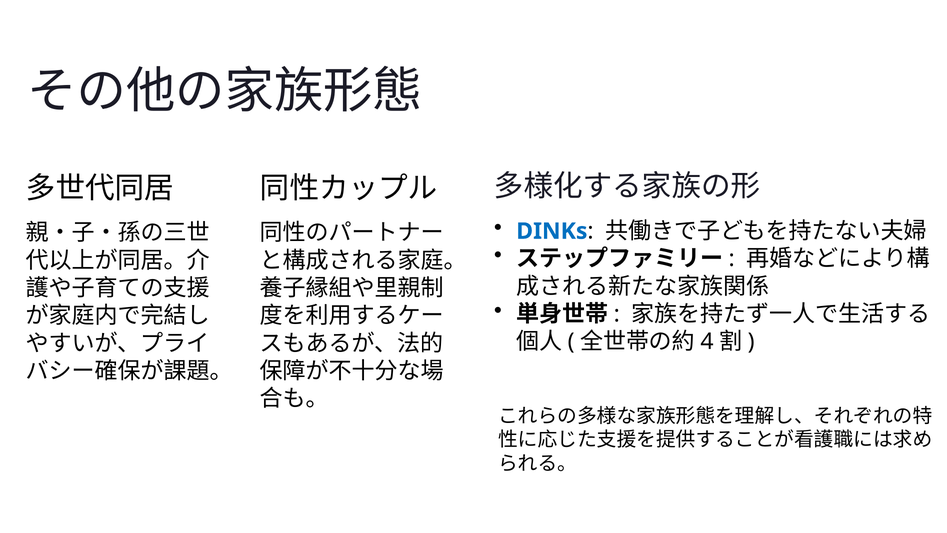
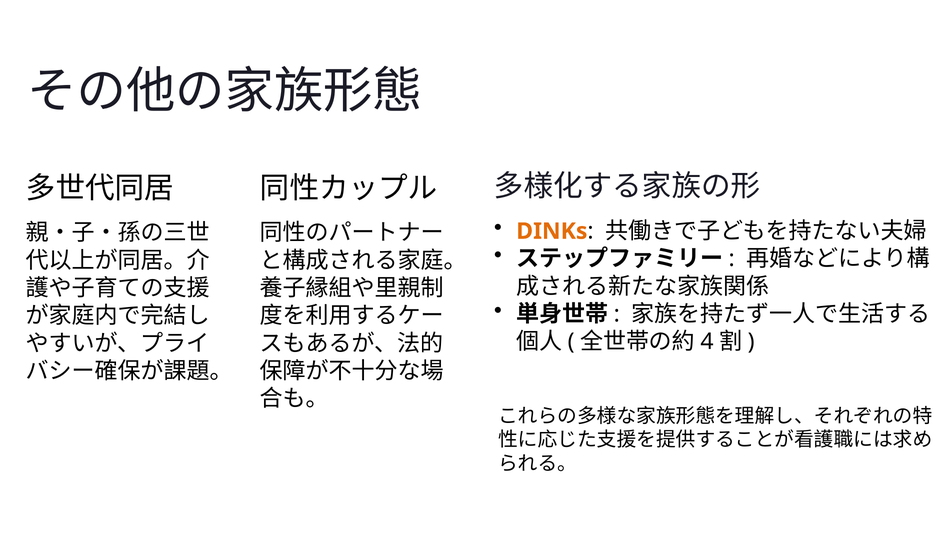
DINKs colour: blue -> orange
